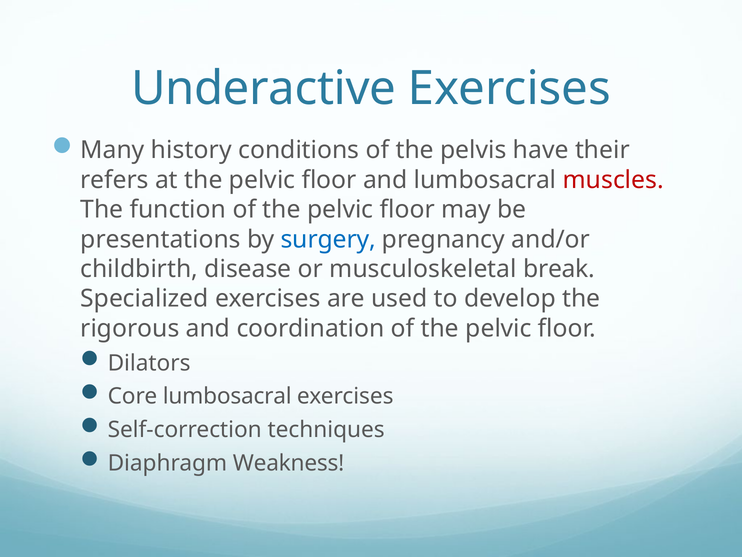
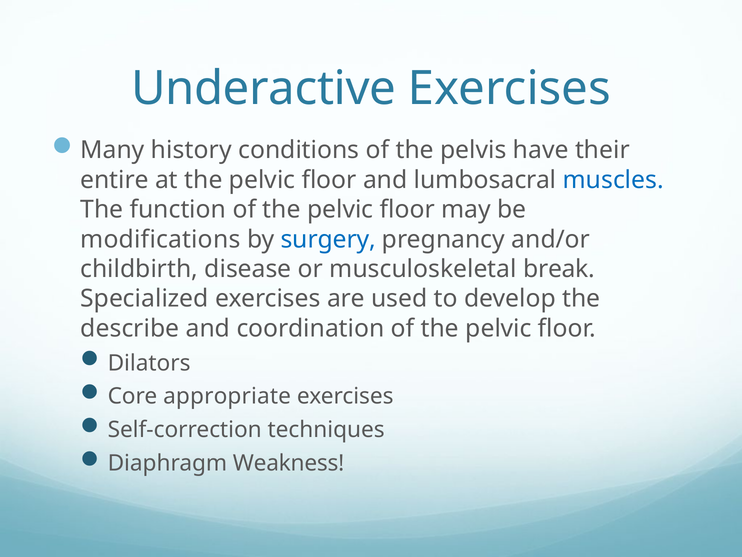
refers: refers -> entire
muscles colour: red -> blue
presentations: presentations -> modifications
rigorous: rigorous -> describe
Core lumbosacral: lumbosacral -> appropriate
